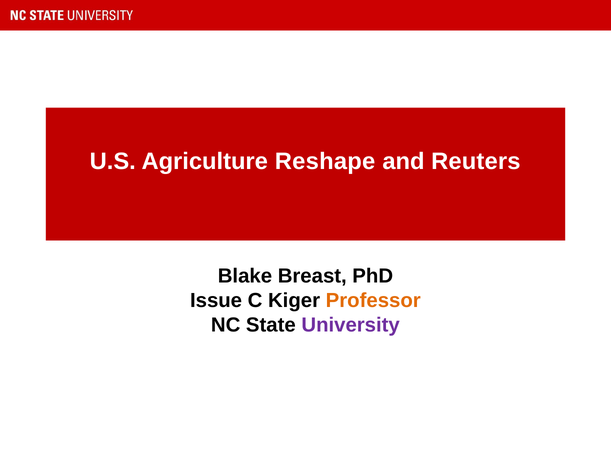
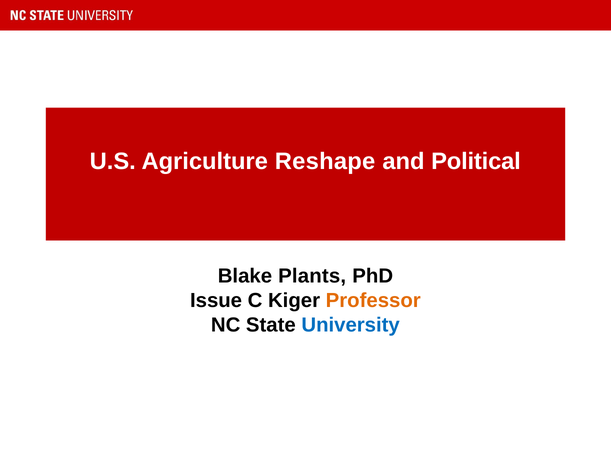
Reuters: Reuters -> Political
Breast: Breast -> Plants
University colour: purple -> blue
